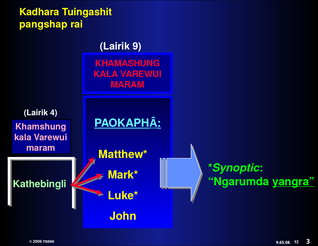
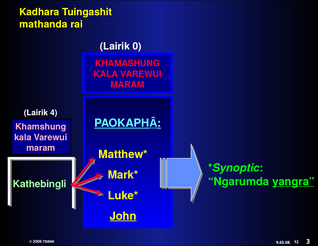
pangshap: pangshap -> mathanda
9: 9 -> 0
John underline: none -> present
